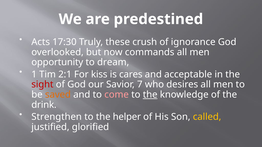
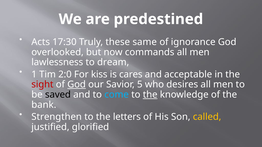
crush: crush -> same
opportunity: opportunity -> lawlessness
2:1: 2:1 -> 2:0
God at (77, 85) underline: none -> present
7: 7 -> 5
saved colour: orange -> black
come colour: pink -> light blue
drink: drink -> bank
helper: helper -> letters
